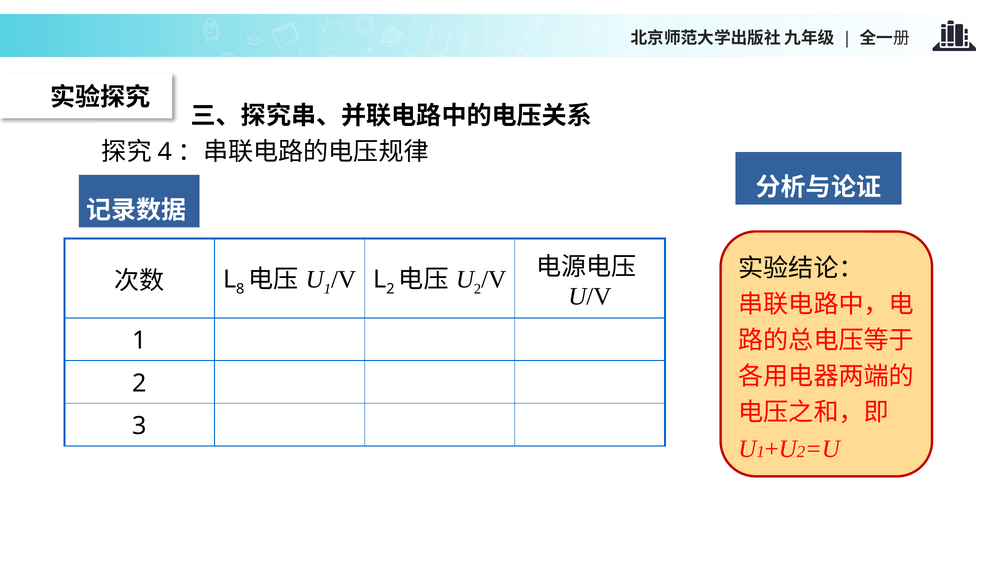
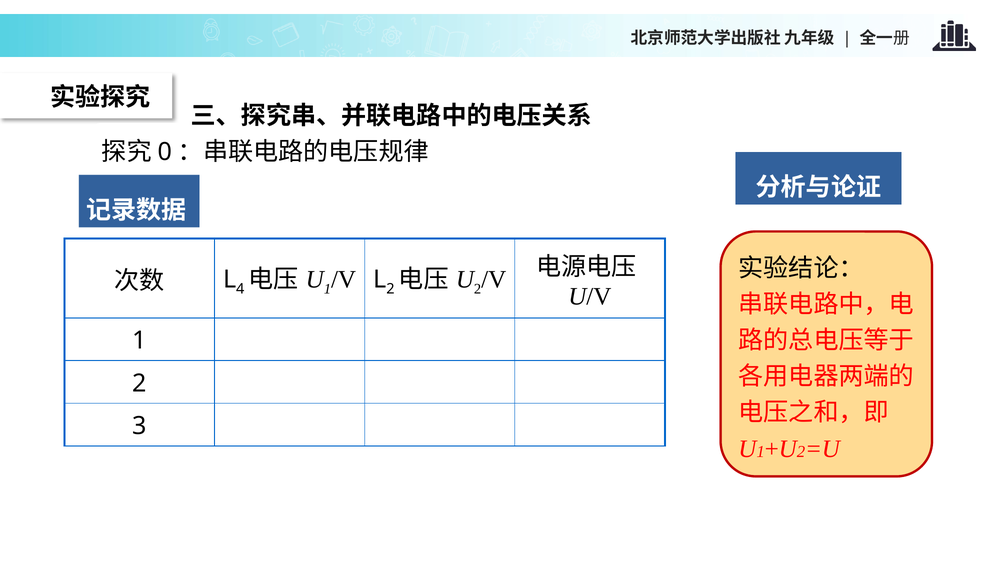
4: 4 -> 0
8: 8 -> 4
